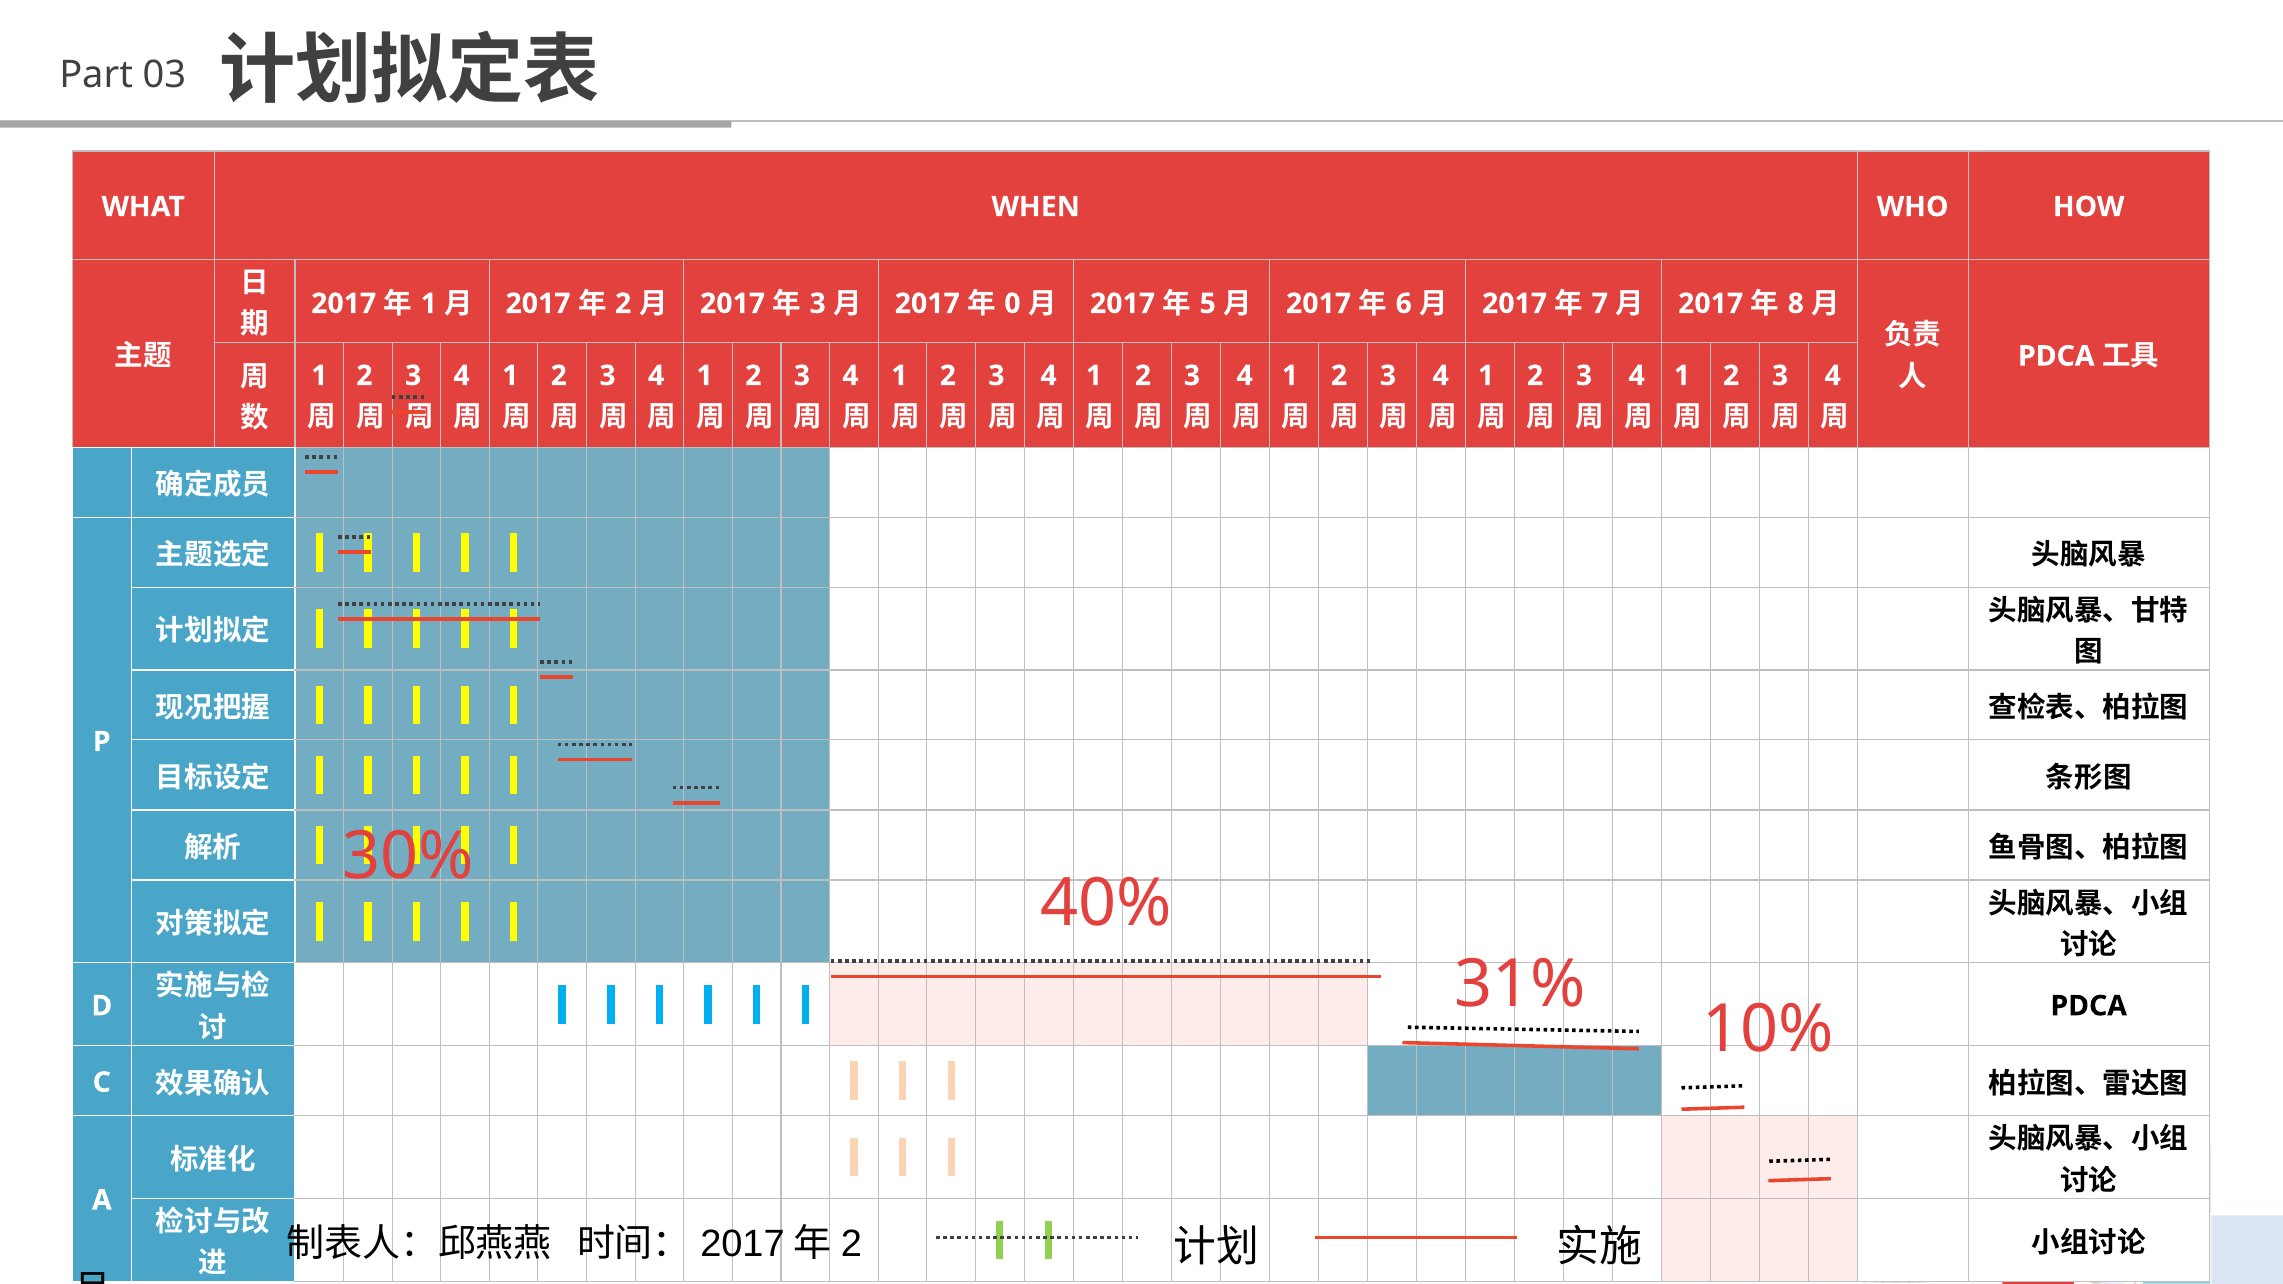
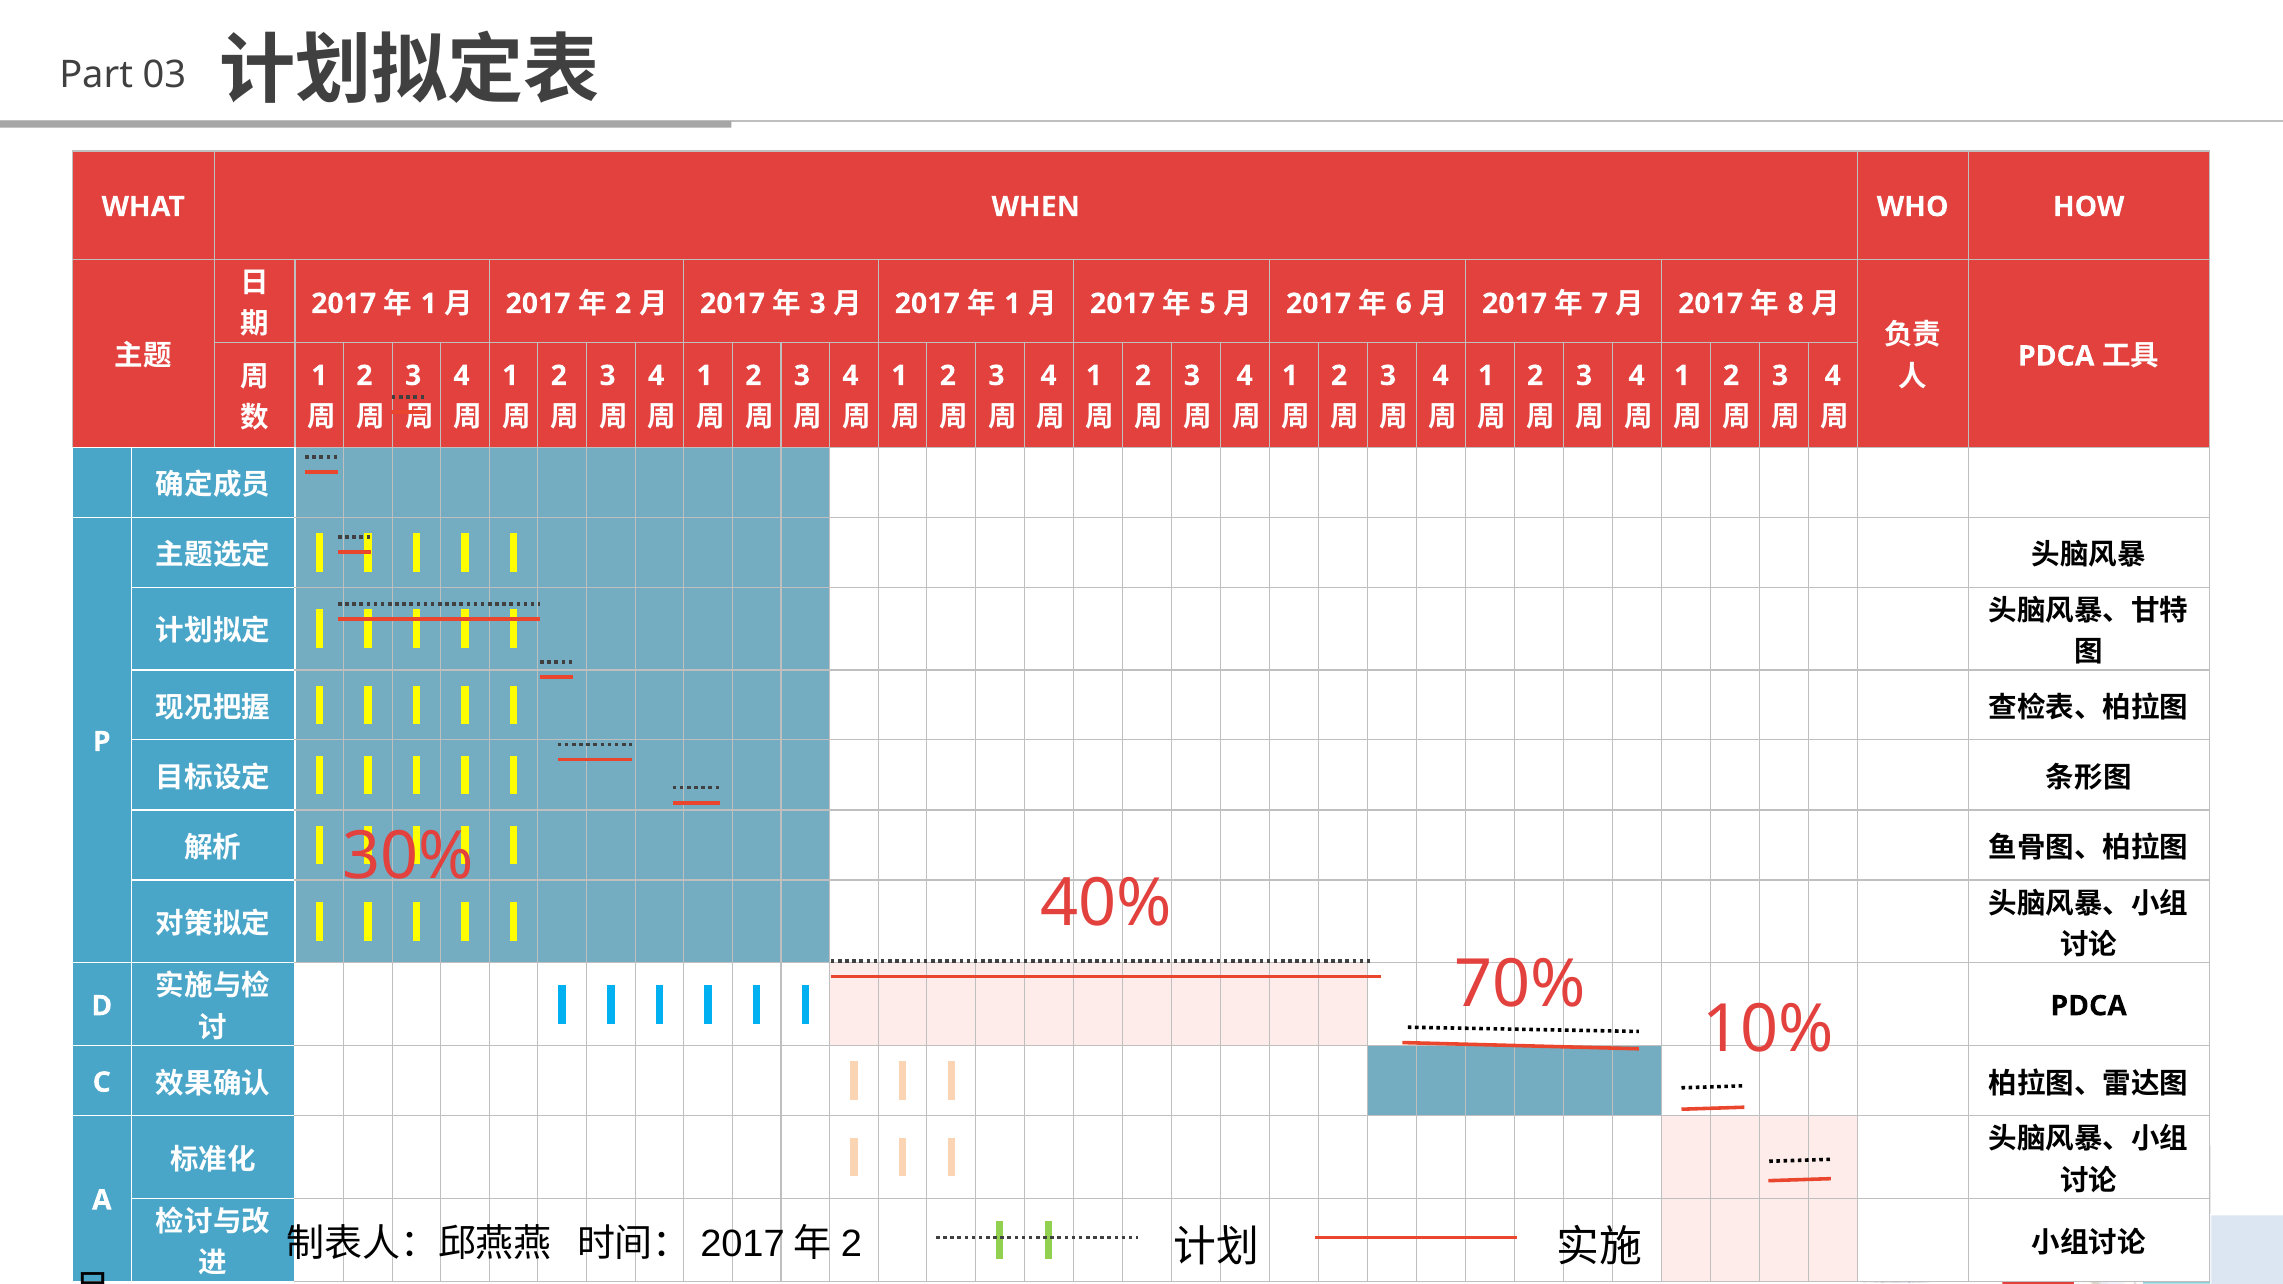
0 at (1012, 304): 0 -> 1
31%: 31% -> 70%
